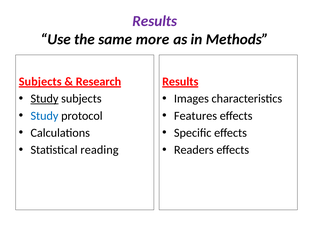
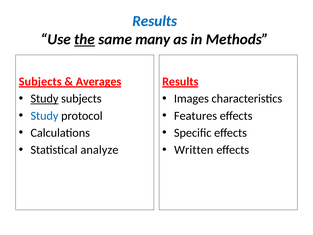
Results at (155, 21) colour: purple -> blue
the underline: none -> present
more: more -> many
Research: Research -> Averages
reading: reading -> analyze
Readers: Readers -> Written
